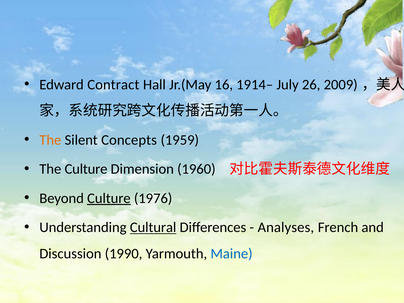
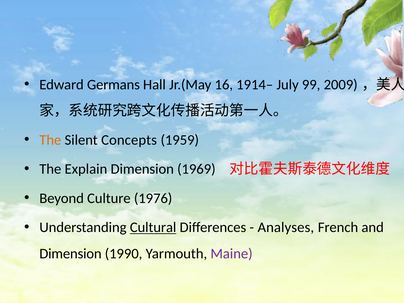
Contract: Contract -> Germans
26: 26 -> 99
The Culture: Culture -> Explain
1960: 1960 -> 1969
Culture at (109, 198) underline: present -> none
Discussion at (70, 254): Discussion -> Dimension
Maine colour: blue -> purple
